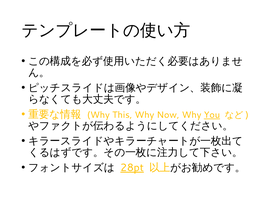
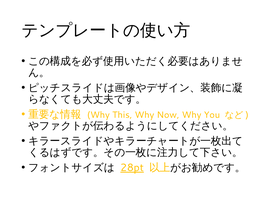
You underline: present -> none
